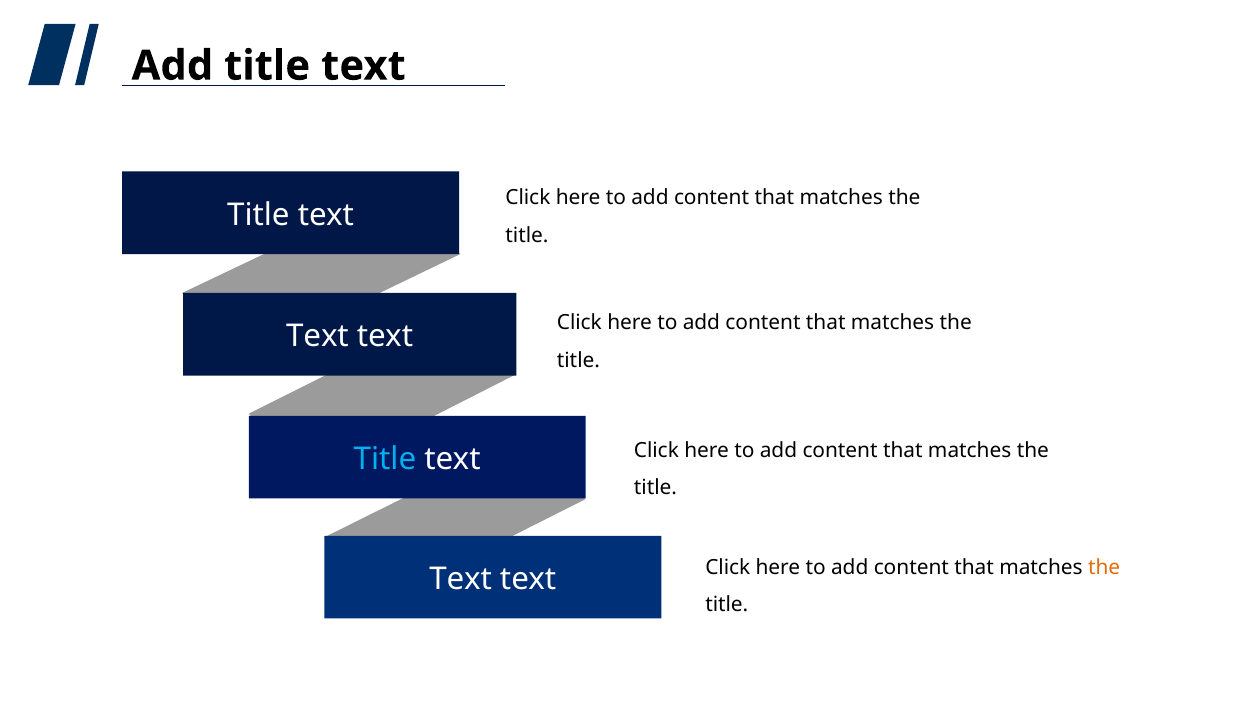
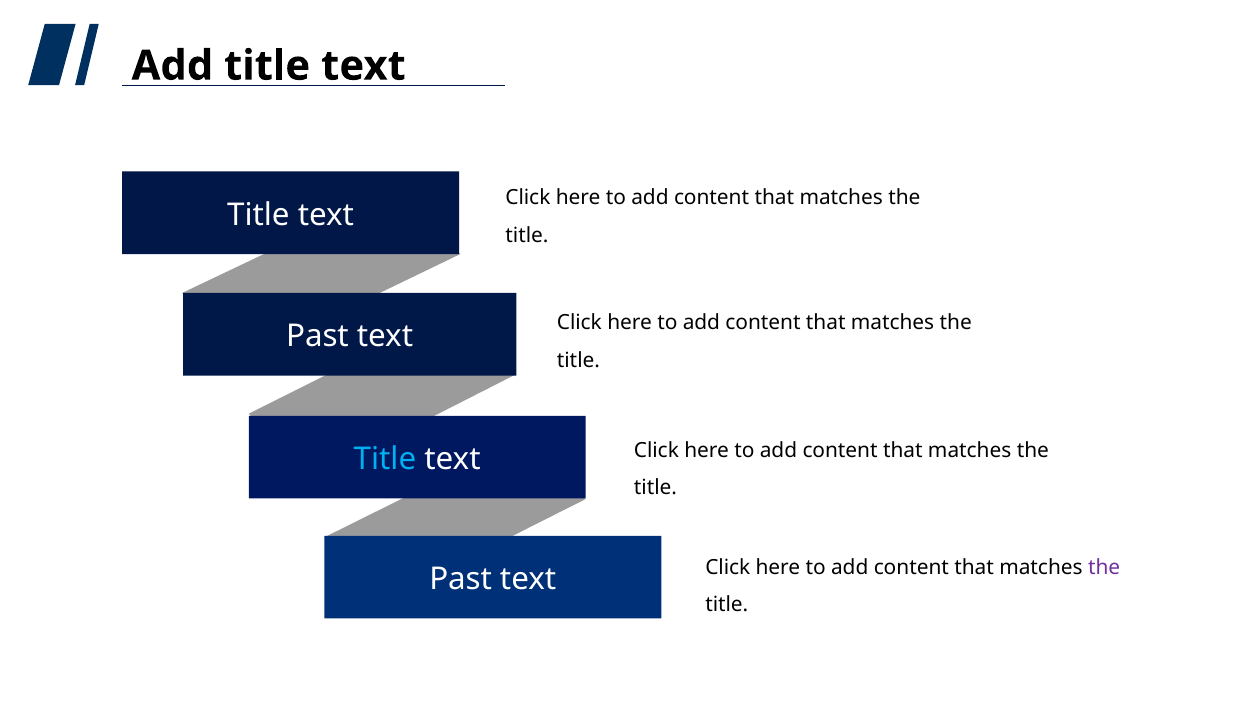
Text at (318, 337): Text -> Past
the at (1104, 567) colour: orange -> purple
Text at (461, 580): Text -> Past
